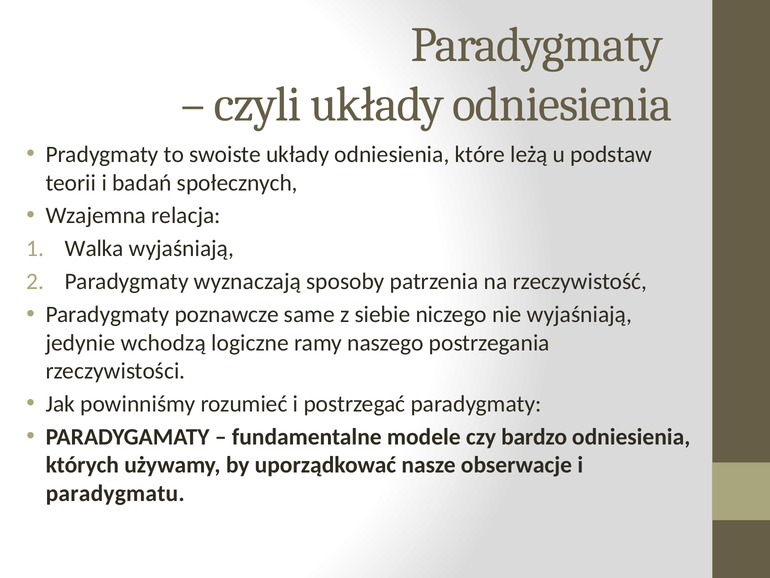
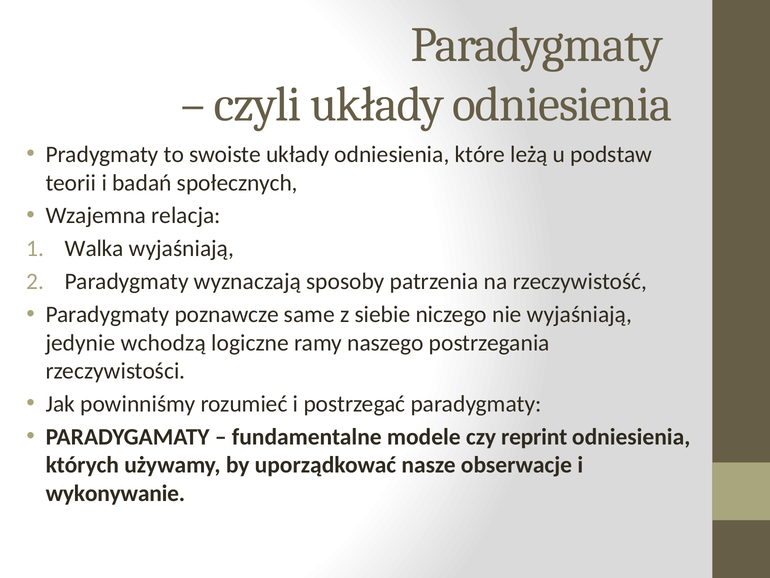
bardzo: bardzo -> reprint
paradygmatu: paradygmatu -> wykonywanie
